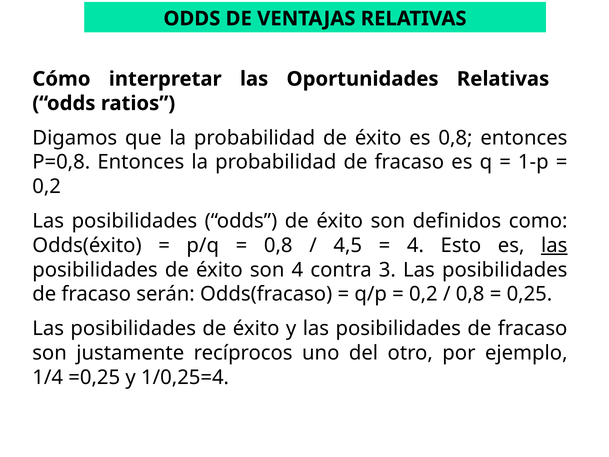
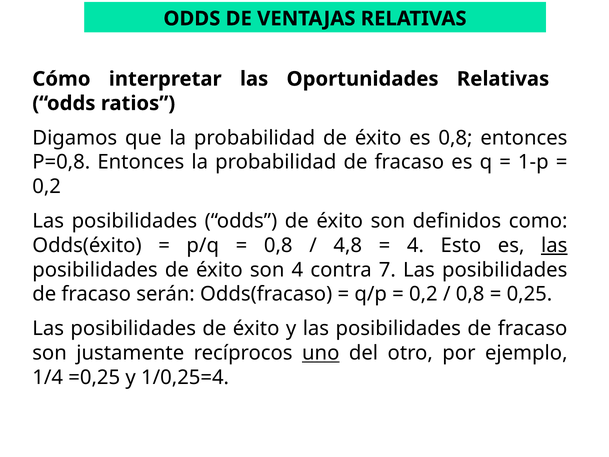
4,5: 4,5 -> 4,8
3: 3 -> 7
uno underline: none -> present
